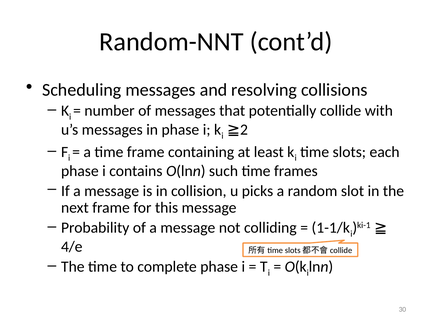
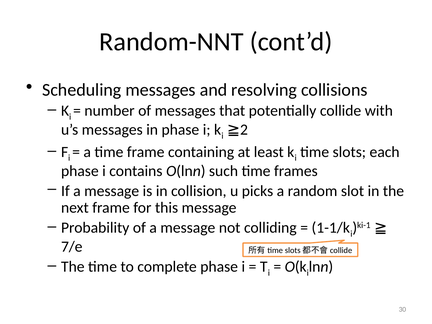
4/e: 4/e -> 7/e
